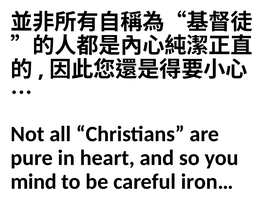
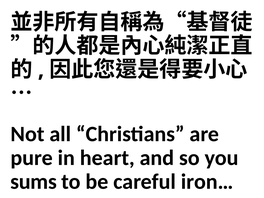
mind: mind -> sums
